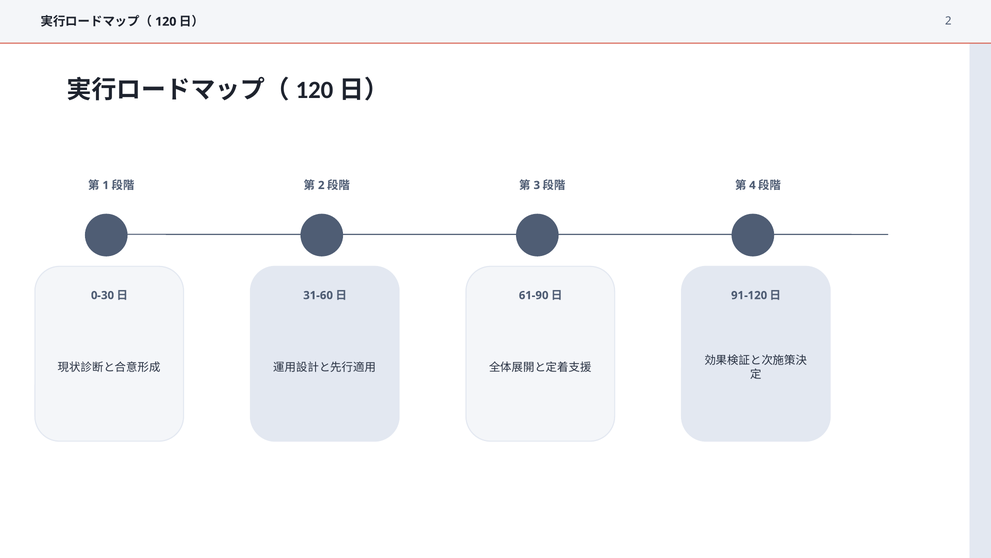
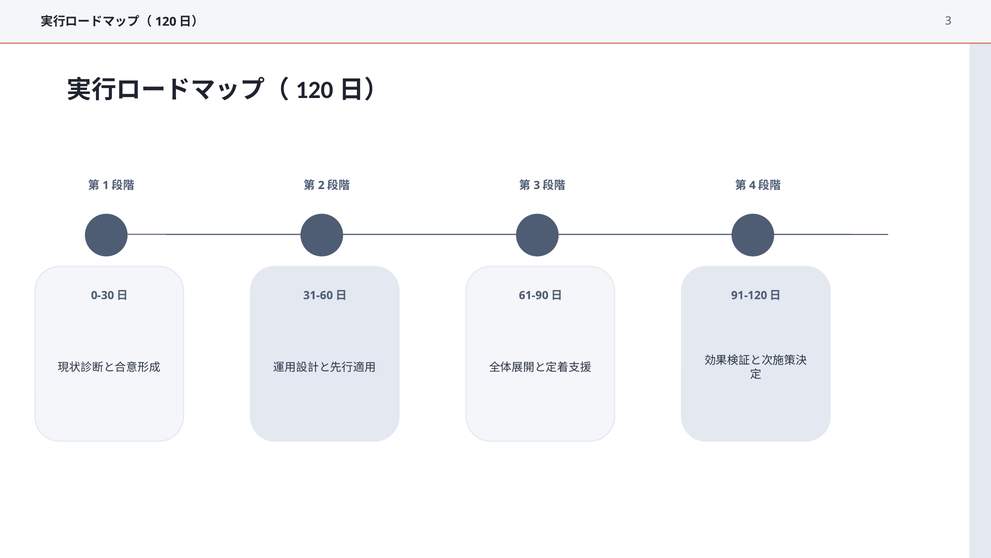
2 at (948, 21): 2 -> 3
